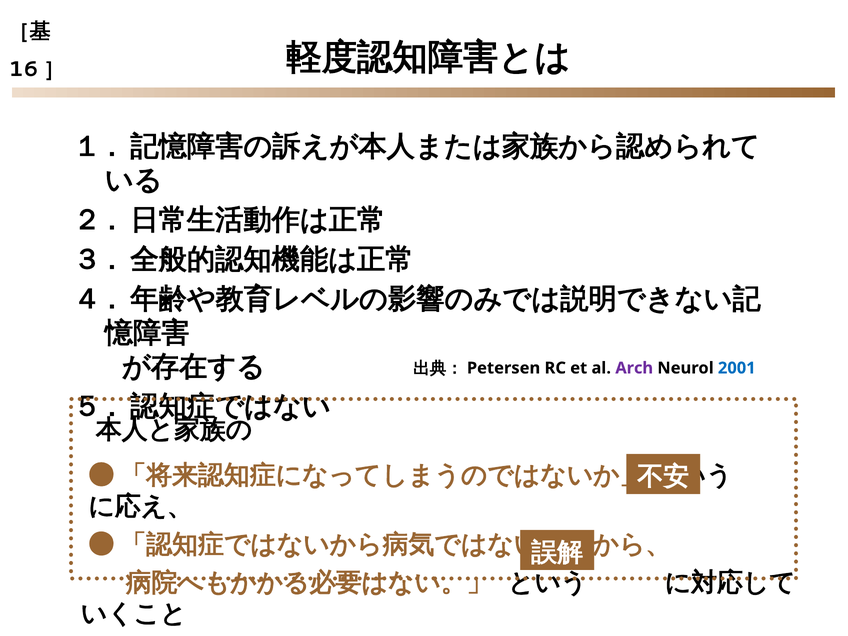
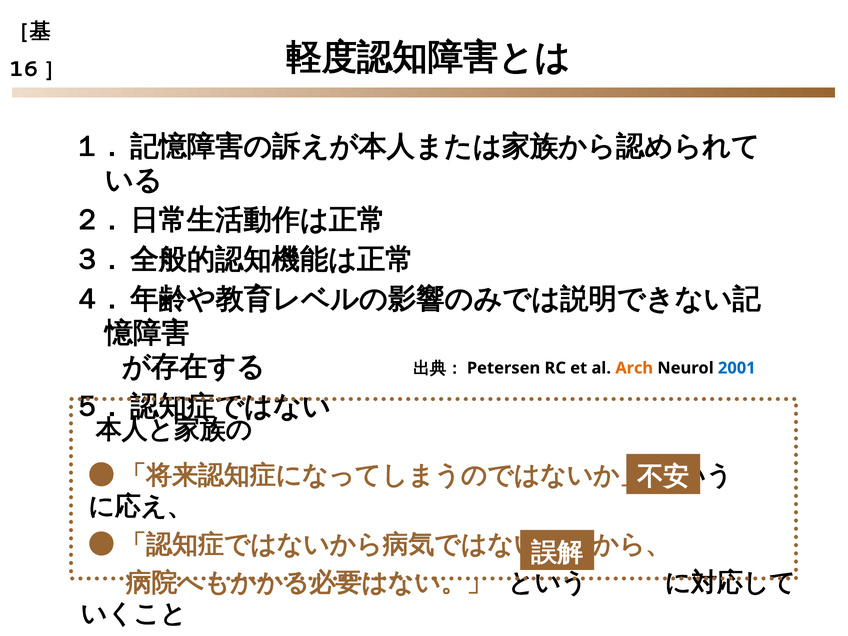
Arch colour: purple -> orange
